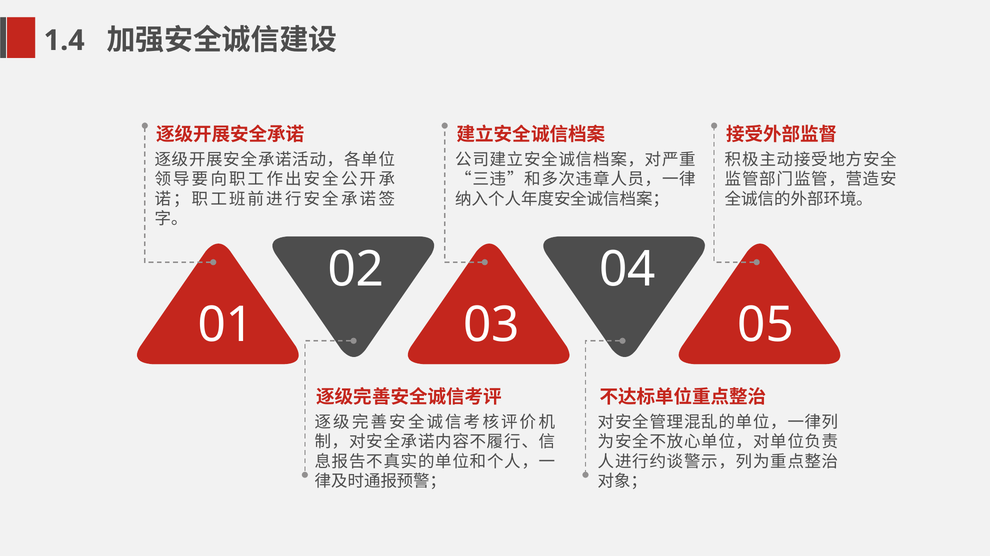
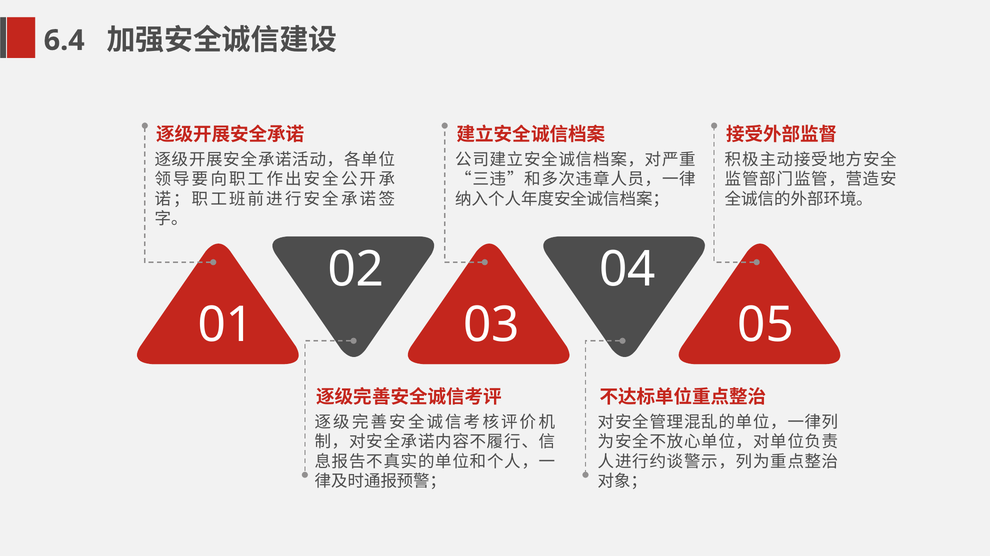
1.4: 1.4 -> 6.4
